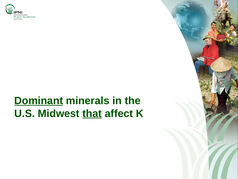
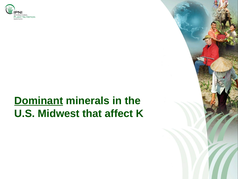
that underline: present -> none
